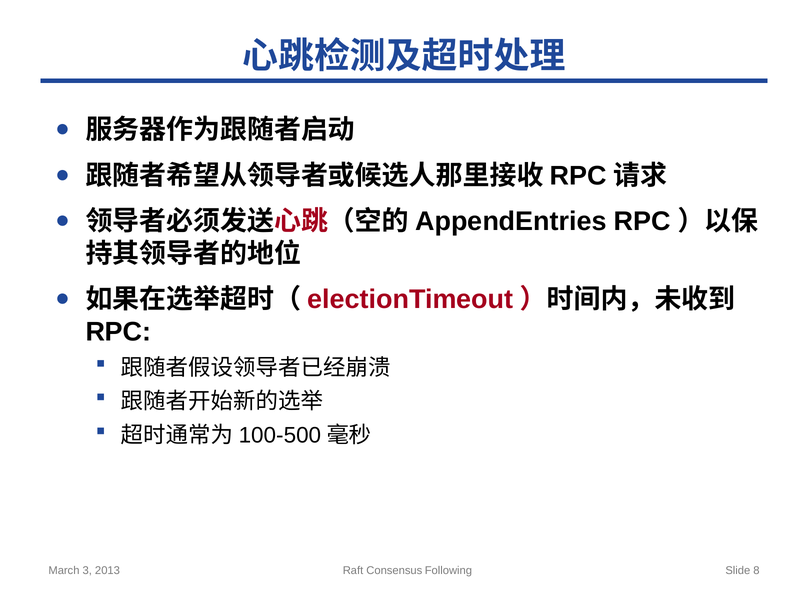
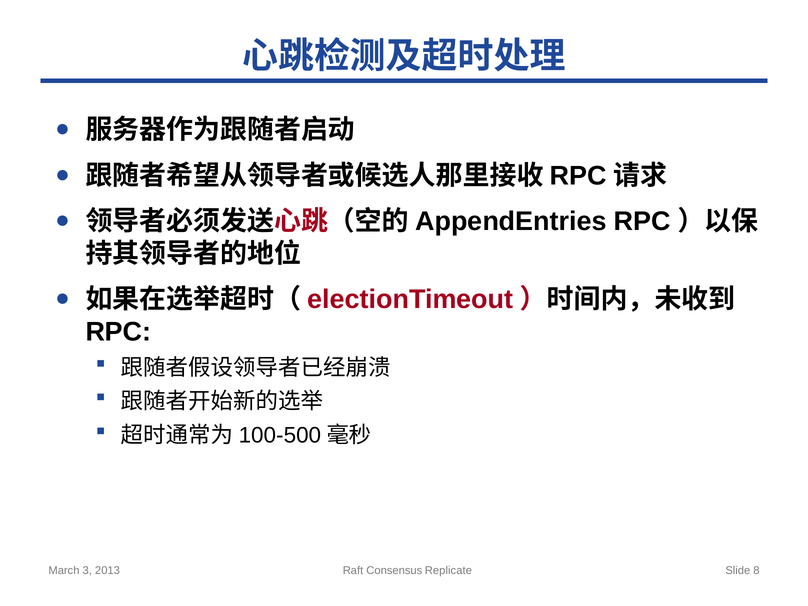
Following: Following -> Replicate
